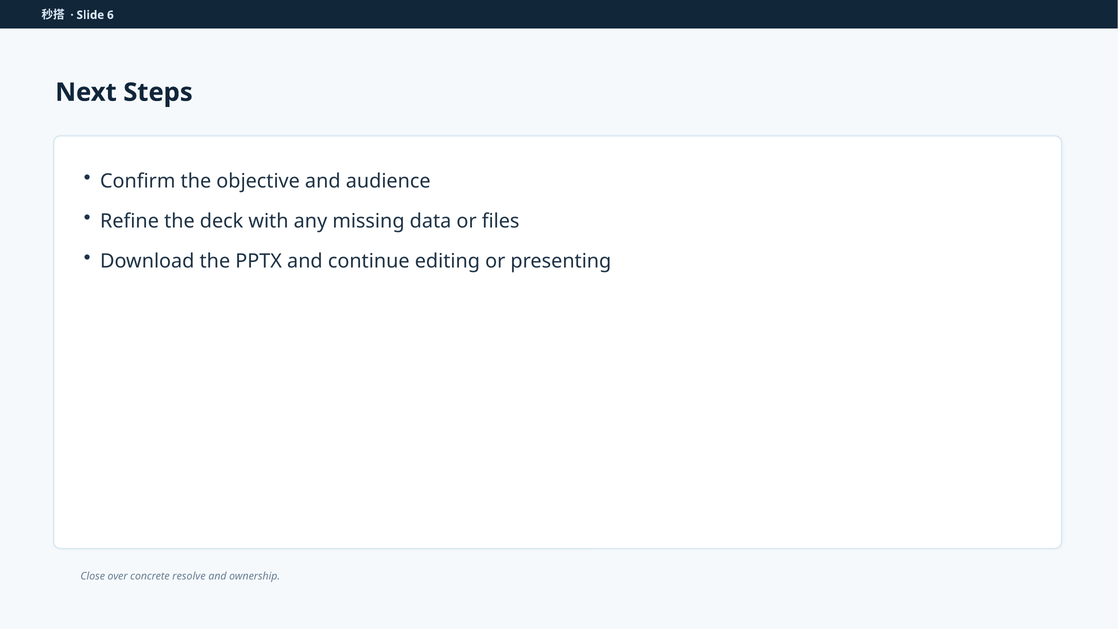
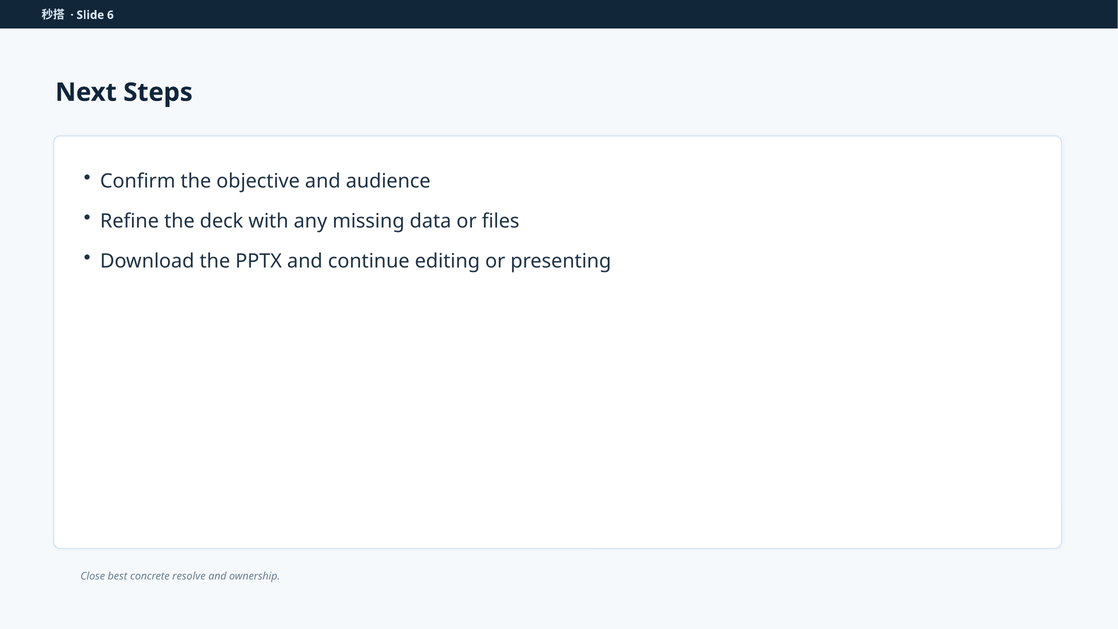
over: over -> best
